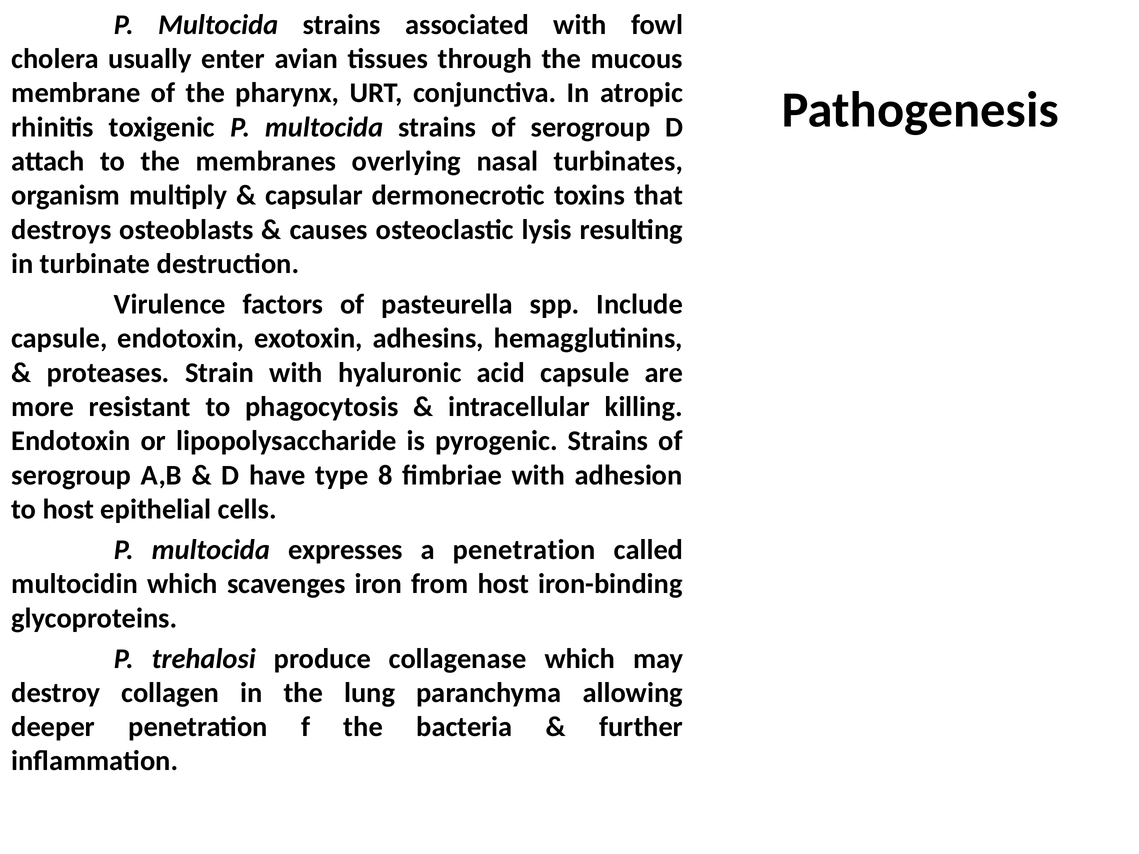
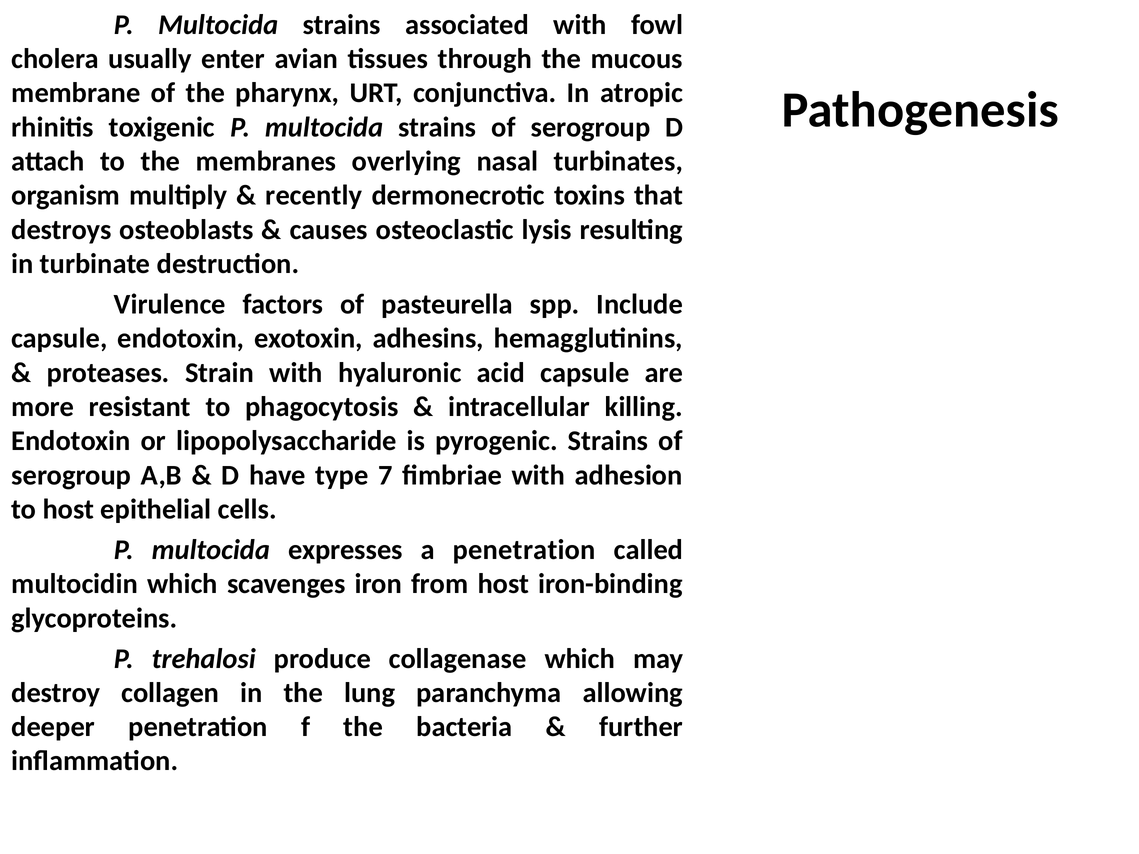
capsular: capsular -> recently
8: 8 -> 7
